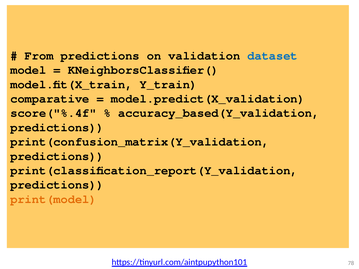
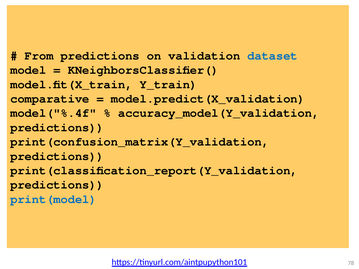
score("%.4f: score("%.4f -> model("%.4f
accuracy_based(Y_validation: accuracy_based(Y_validation -> accuracy_model(Y_validation
print(model colour: orange -> blue
